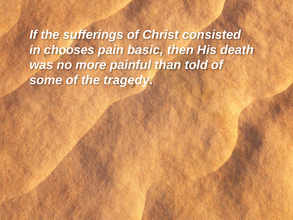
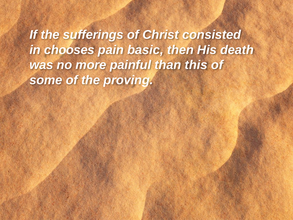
told: told -> this
tragedy: tragedy -> proving
